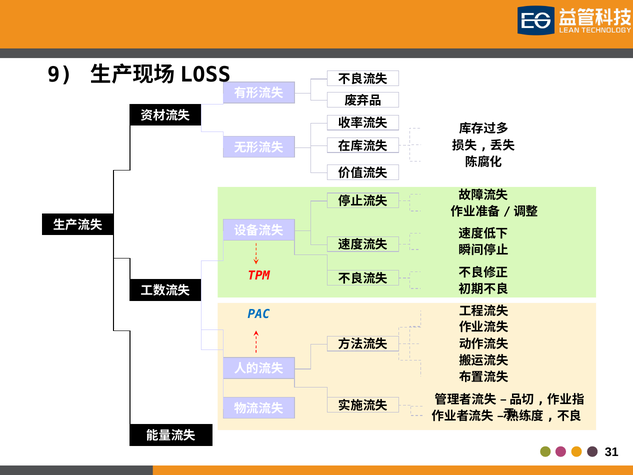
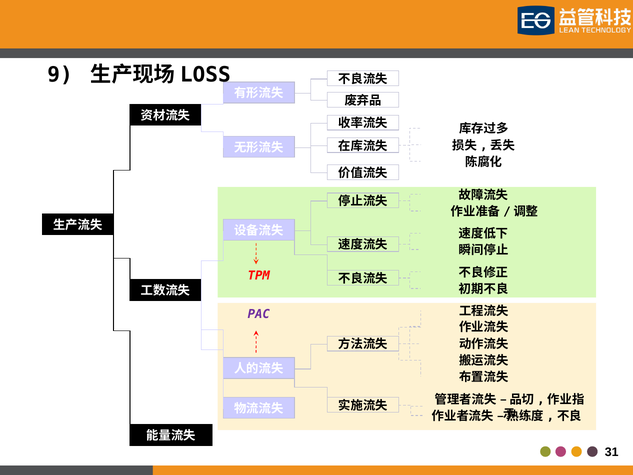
PAC colour: blue -> purple
